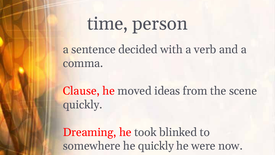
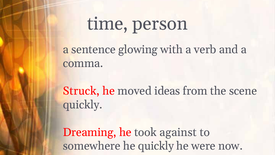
decided: decided -> glowing
Clause: Clause -> Struck
blinked: blinked -> against
